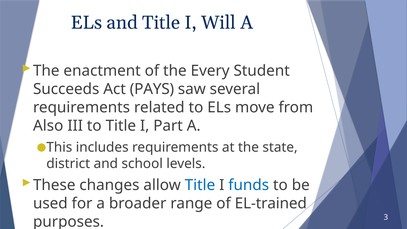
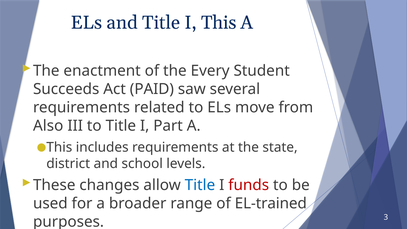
I Will: Will -> This
PAYS: PAYS -> PAID
funds colour: blue -> red
